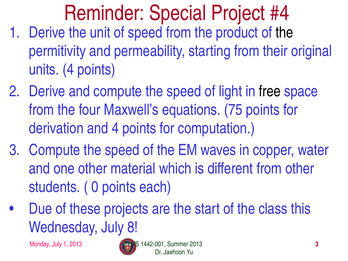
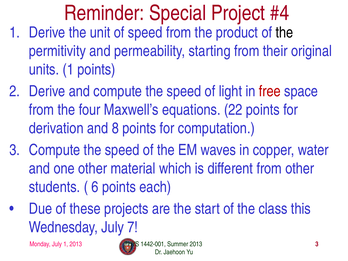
units 4: 4 -> 1
free colour: black -> red
75: 75 -> 22
and 4: 4 -> 8
0: 0 -> 6
8: 8 -> 7
